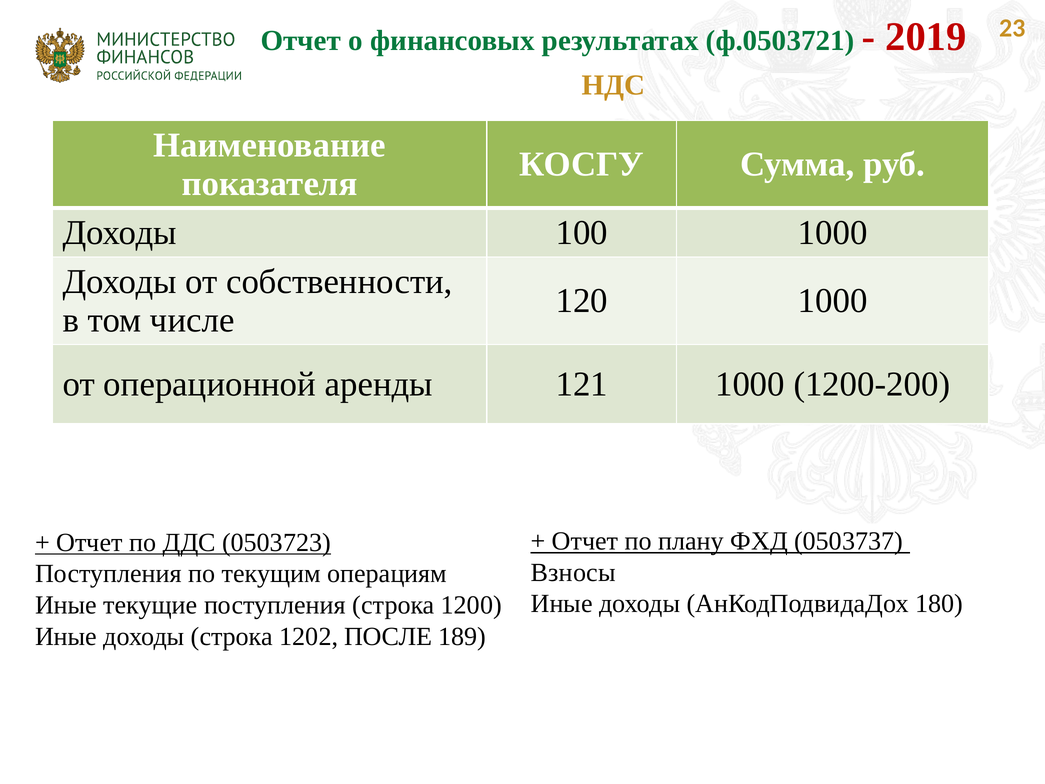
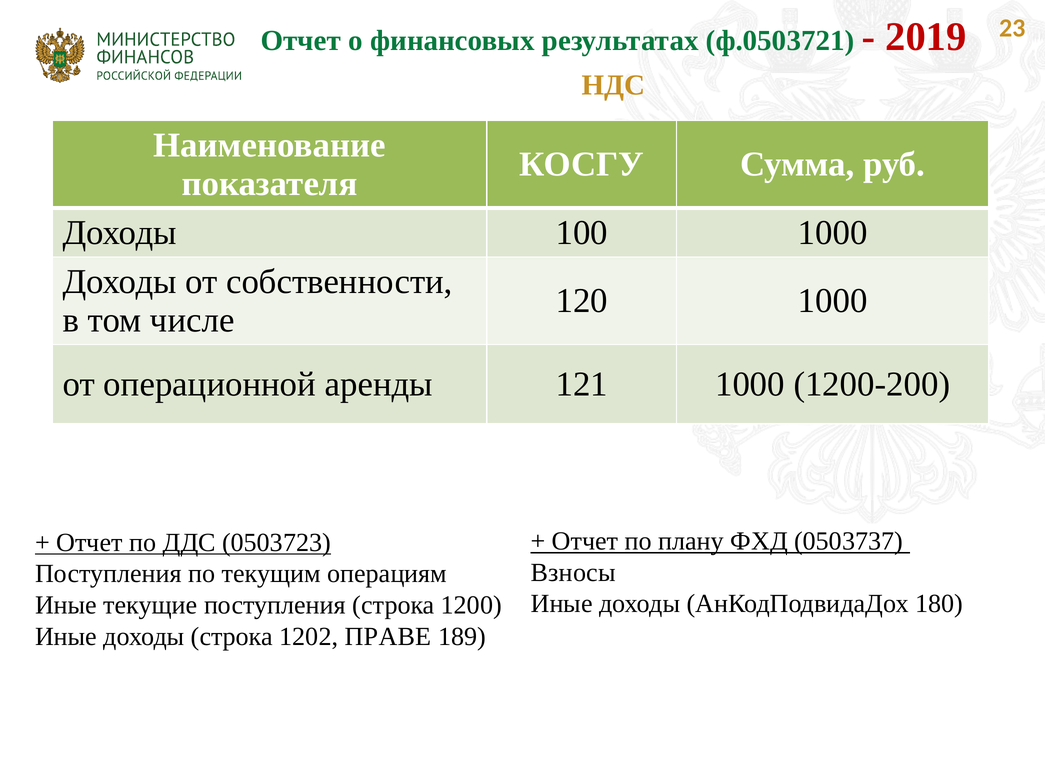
ПОСЛЕ: ПОСЛЕ -> ПРАВЕ
